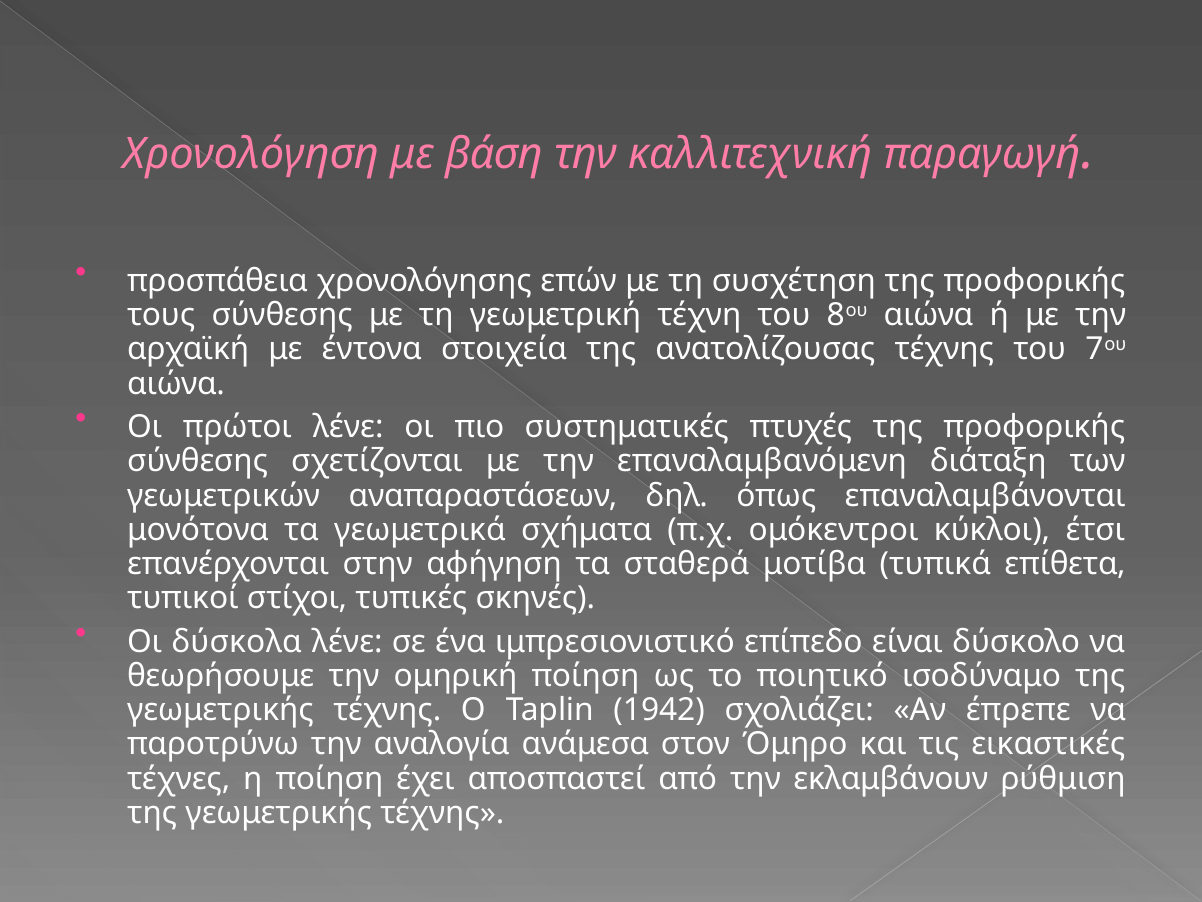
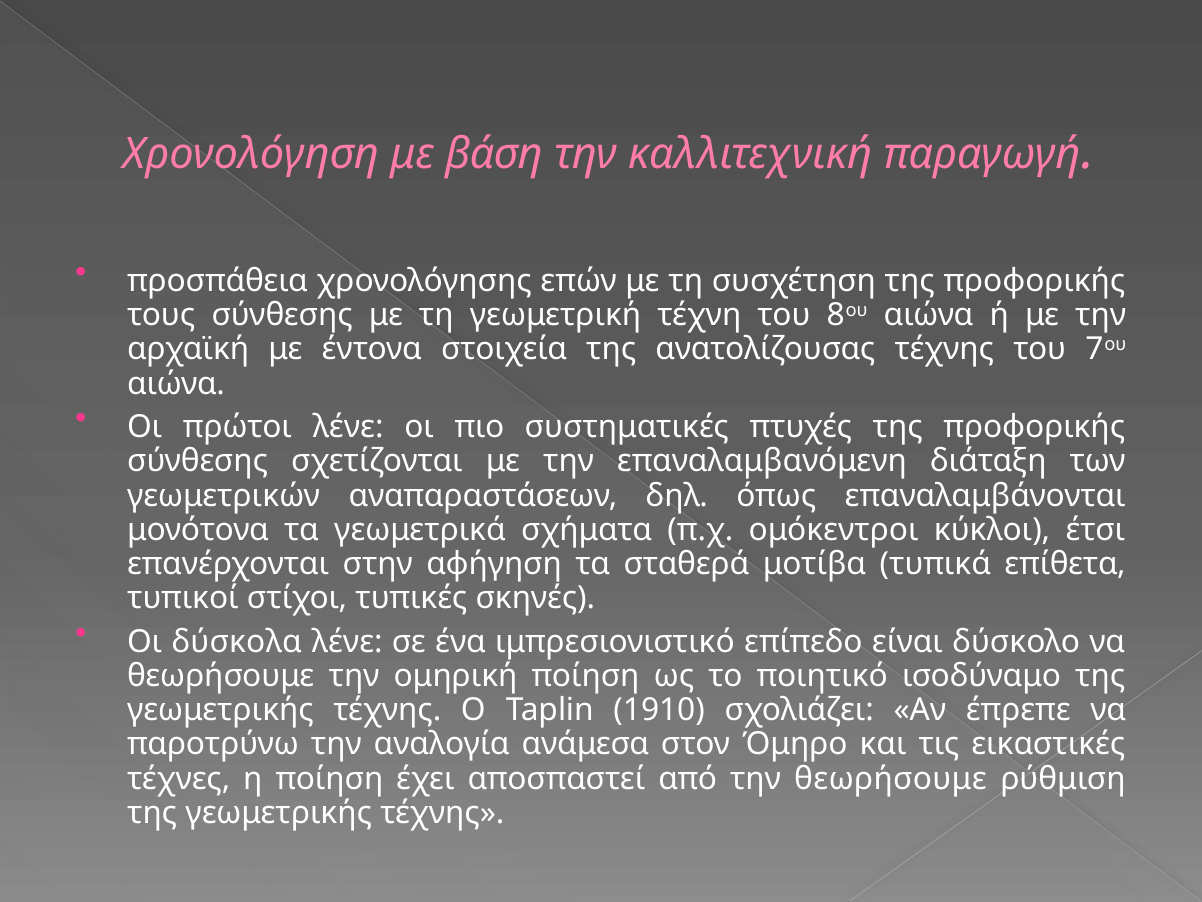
1942: 1942 -> 1910
την εκλαμβάνουν: εκλαμβάνουν -> θεωρήσουμε
